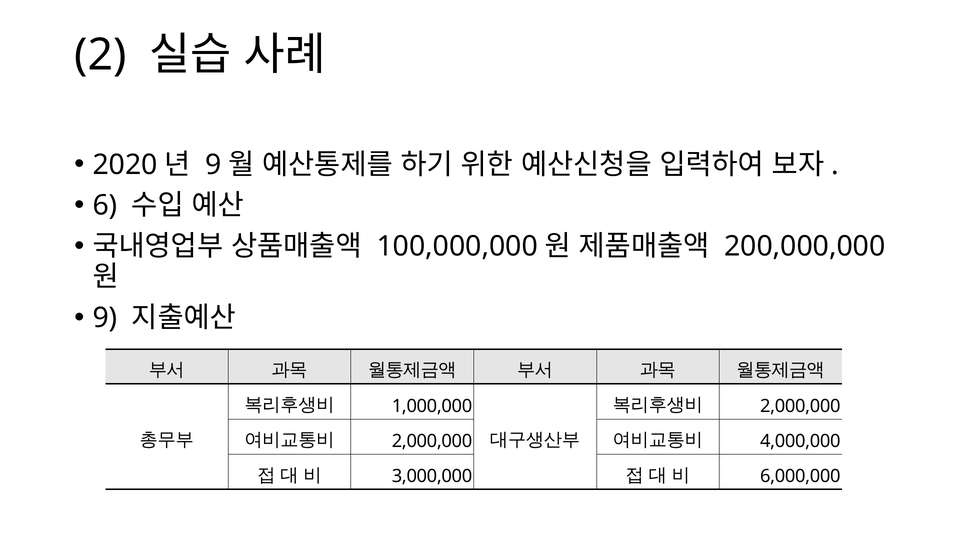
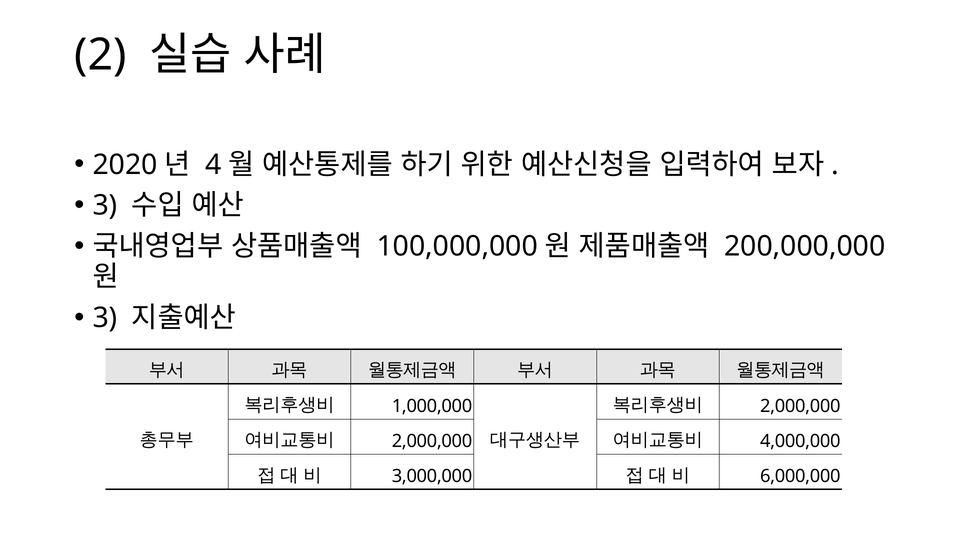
9 at (213, 165): 9 -> 4
6 at (105, 206): 6 -> 3
9 at (105, 318): 9 -> 3
